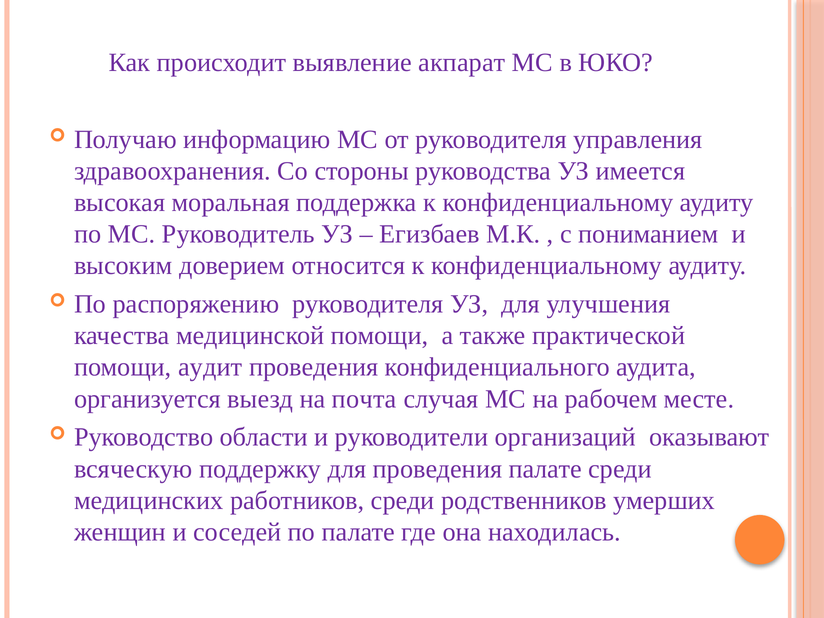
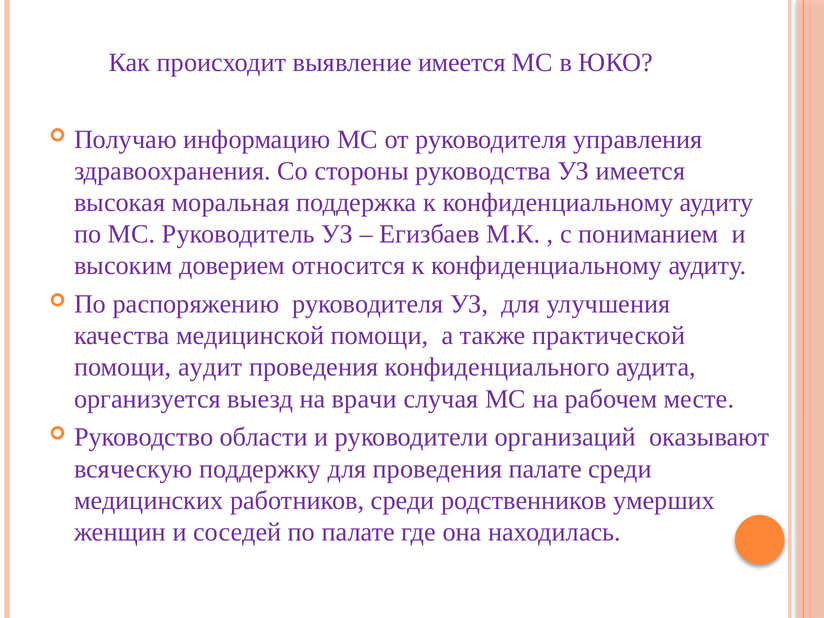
выявление акпарат: акпарат -> имеется
почта: почта -> врачи
